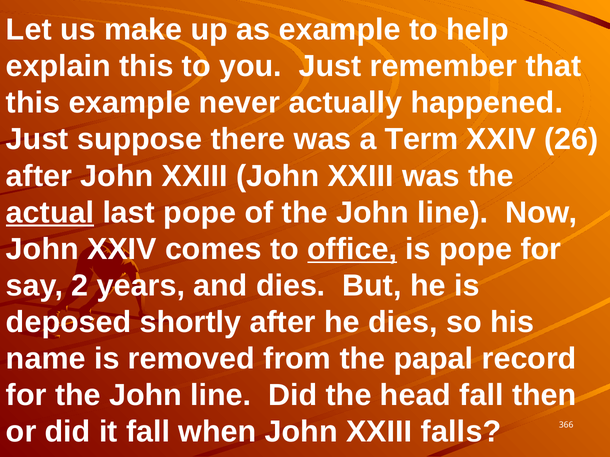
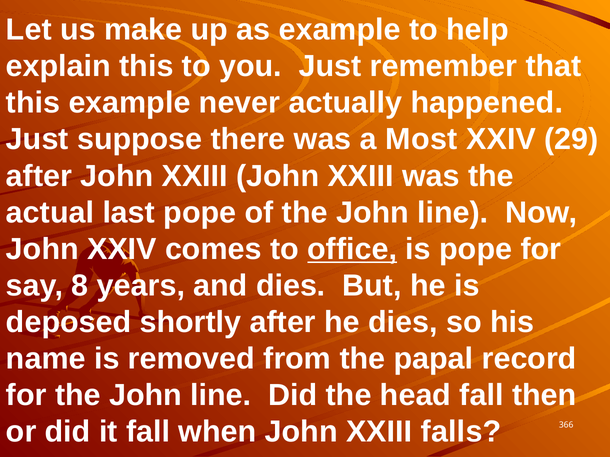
Term: Term -> Most
26: 26 -> 29
actual underline: present -> none
2: 2 -> 8
